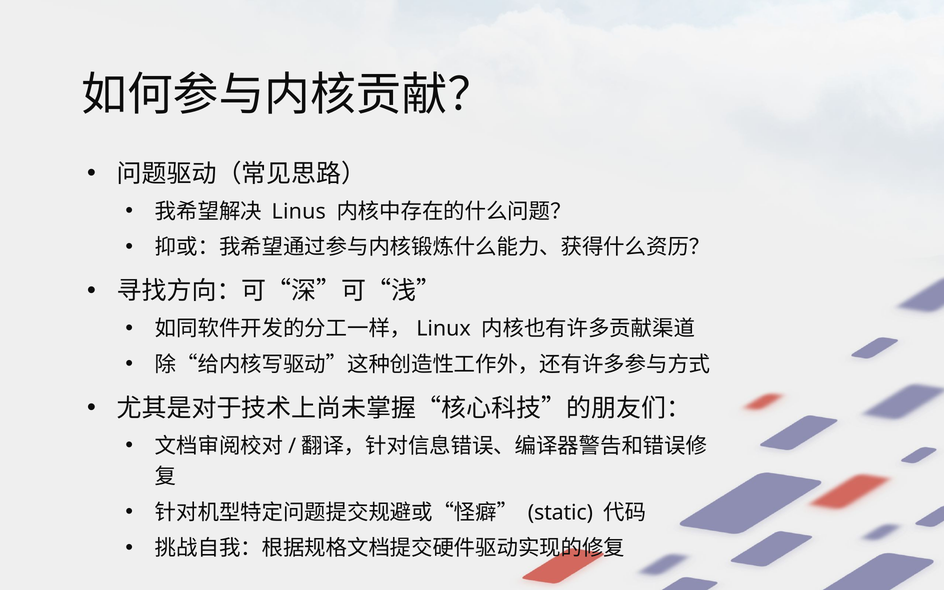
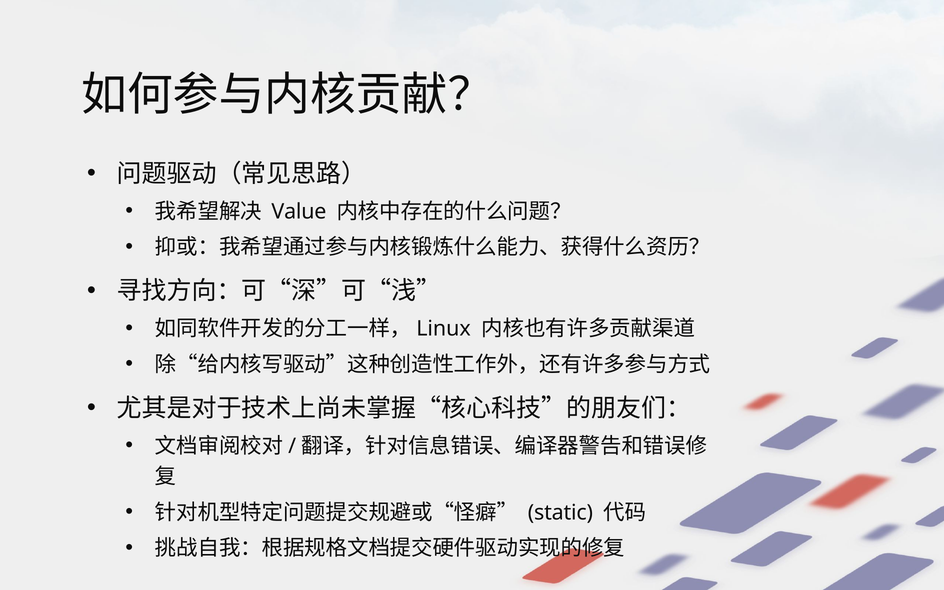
Linus: Linus -> Value
